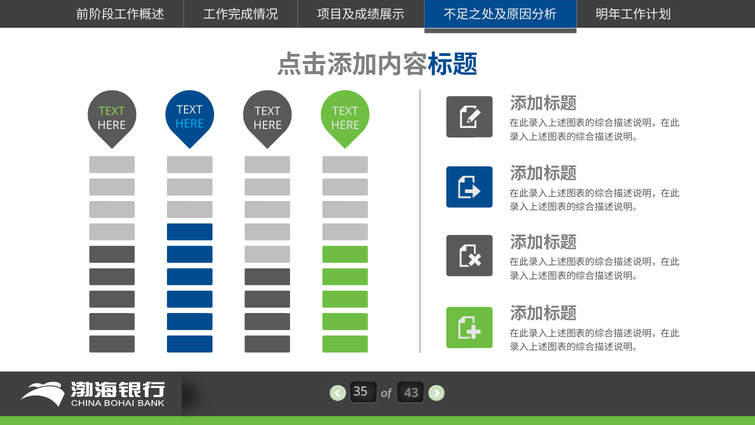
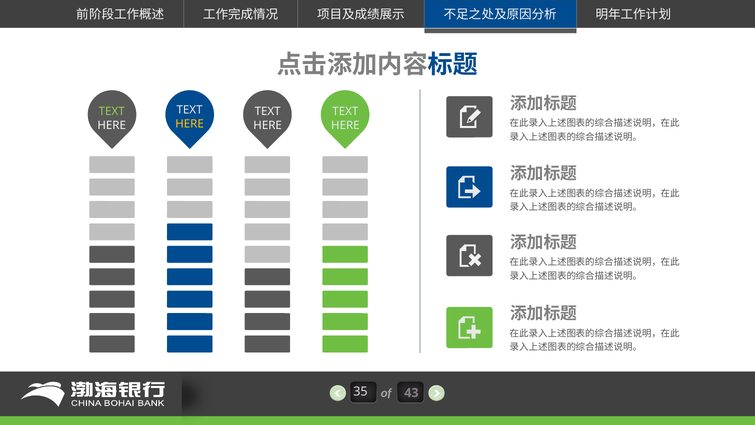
HERE at (190, 124) colour: light blue -> yellow
